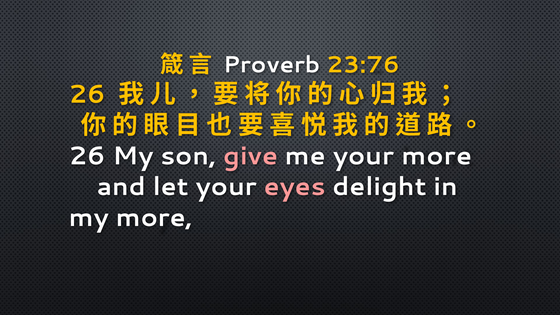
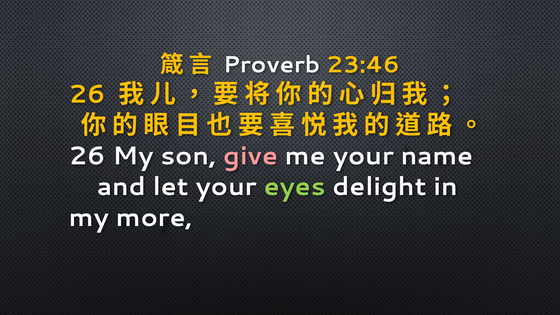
23:76: 23:76 -> 23:46
your more: more -> name
eyes colour: pink -> light green
